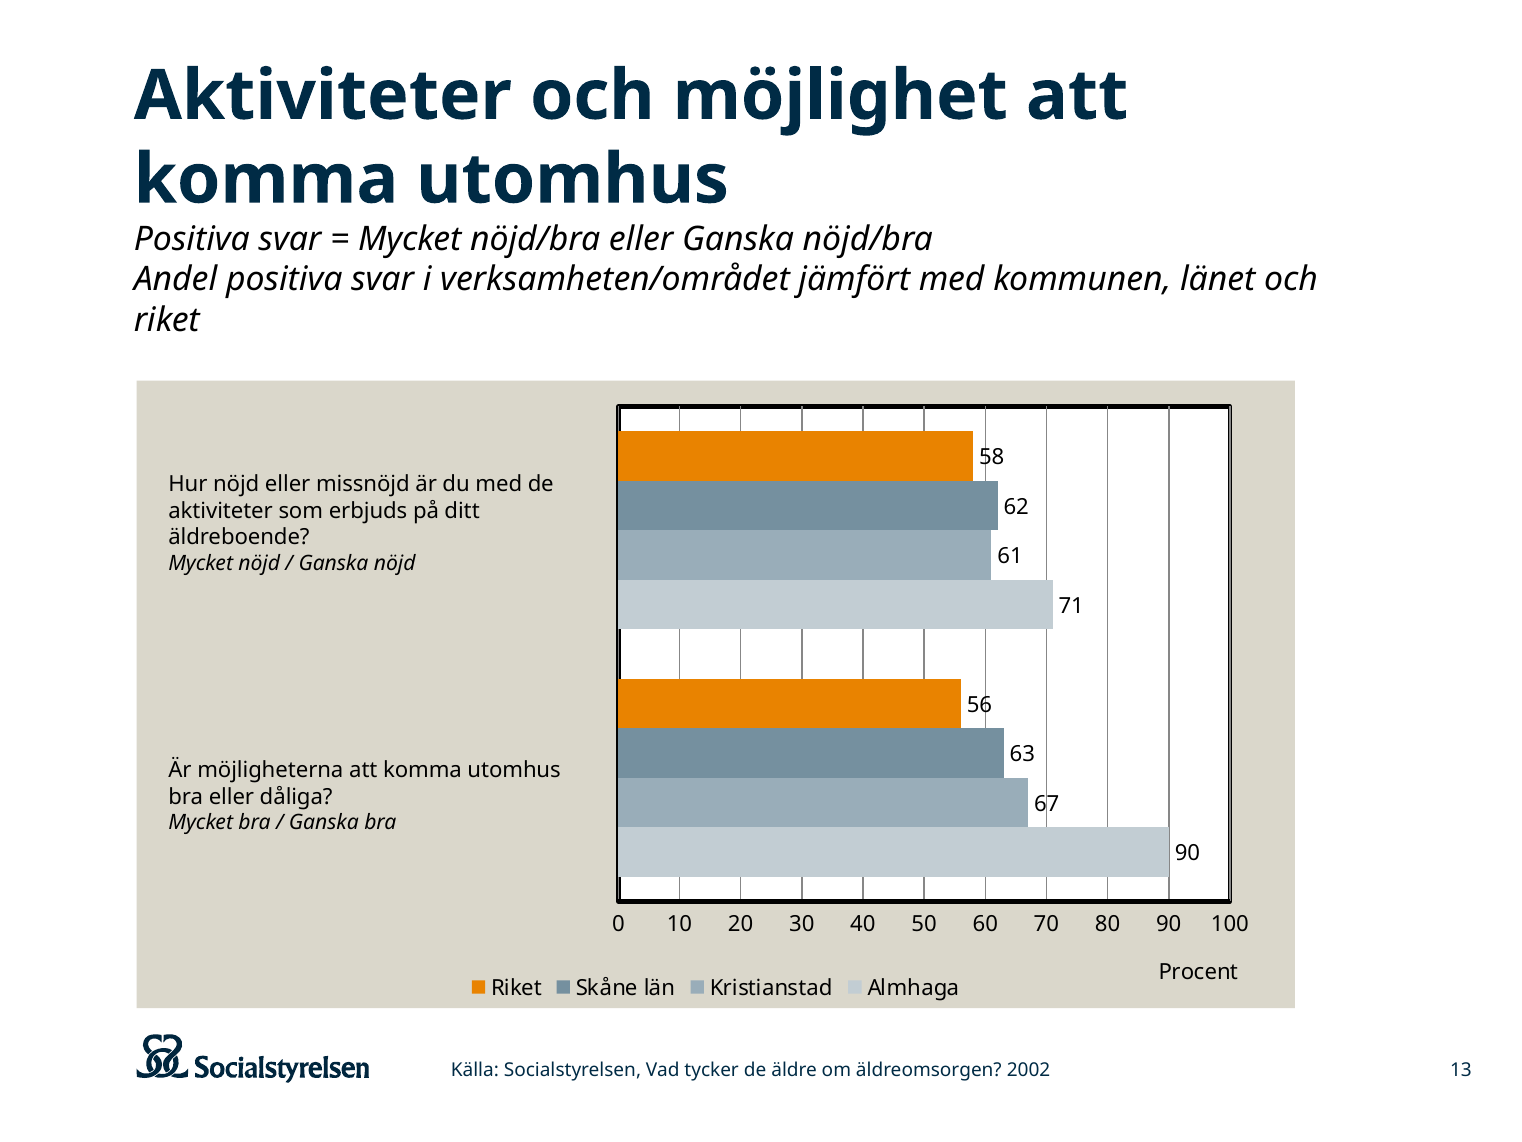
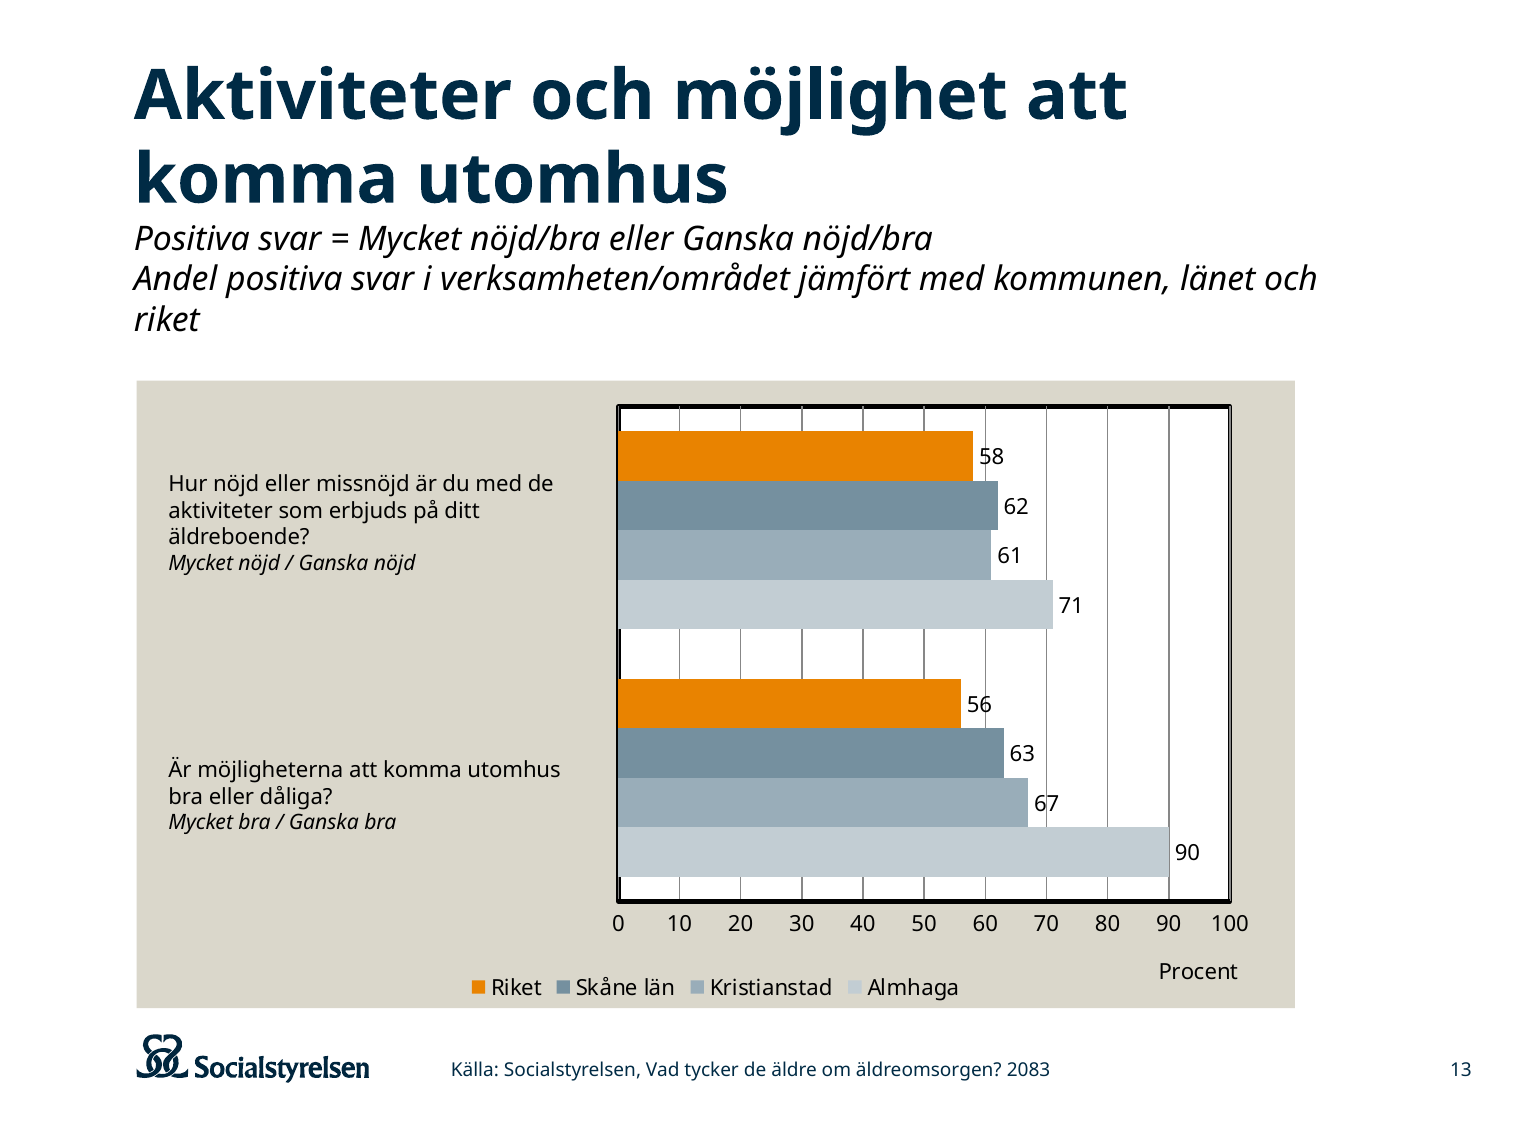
2002: 2002 -> 2083
